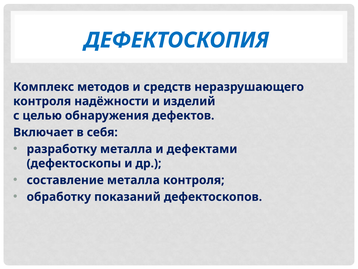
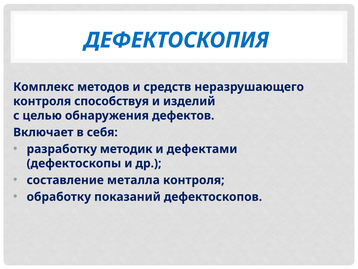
надёжности: надёжности -> способствуя
разработку металла: металла -> методик
